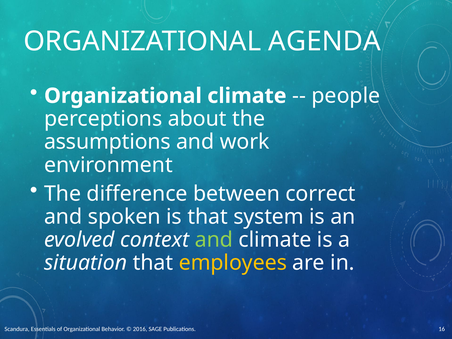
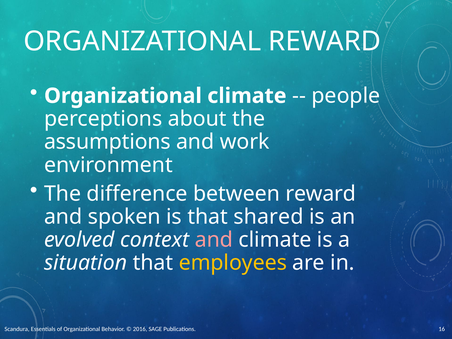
ORGANIZATIONAL AGENDA: AGENDA -> REWARD
between correct: correct -> reward
system: system -> shared
and at (214, 240) colour: light green -> pink
